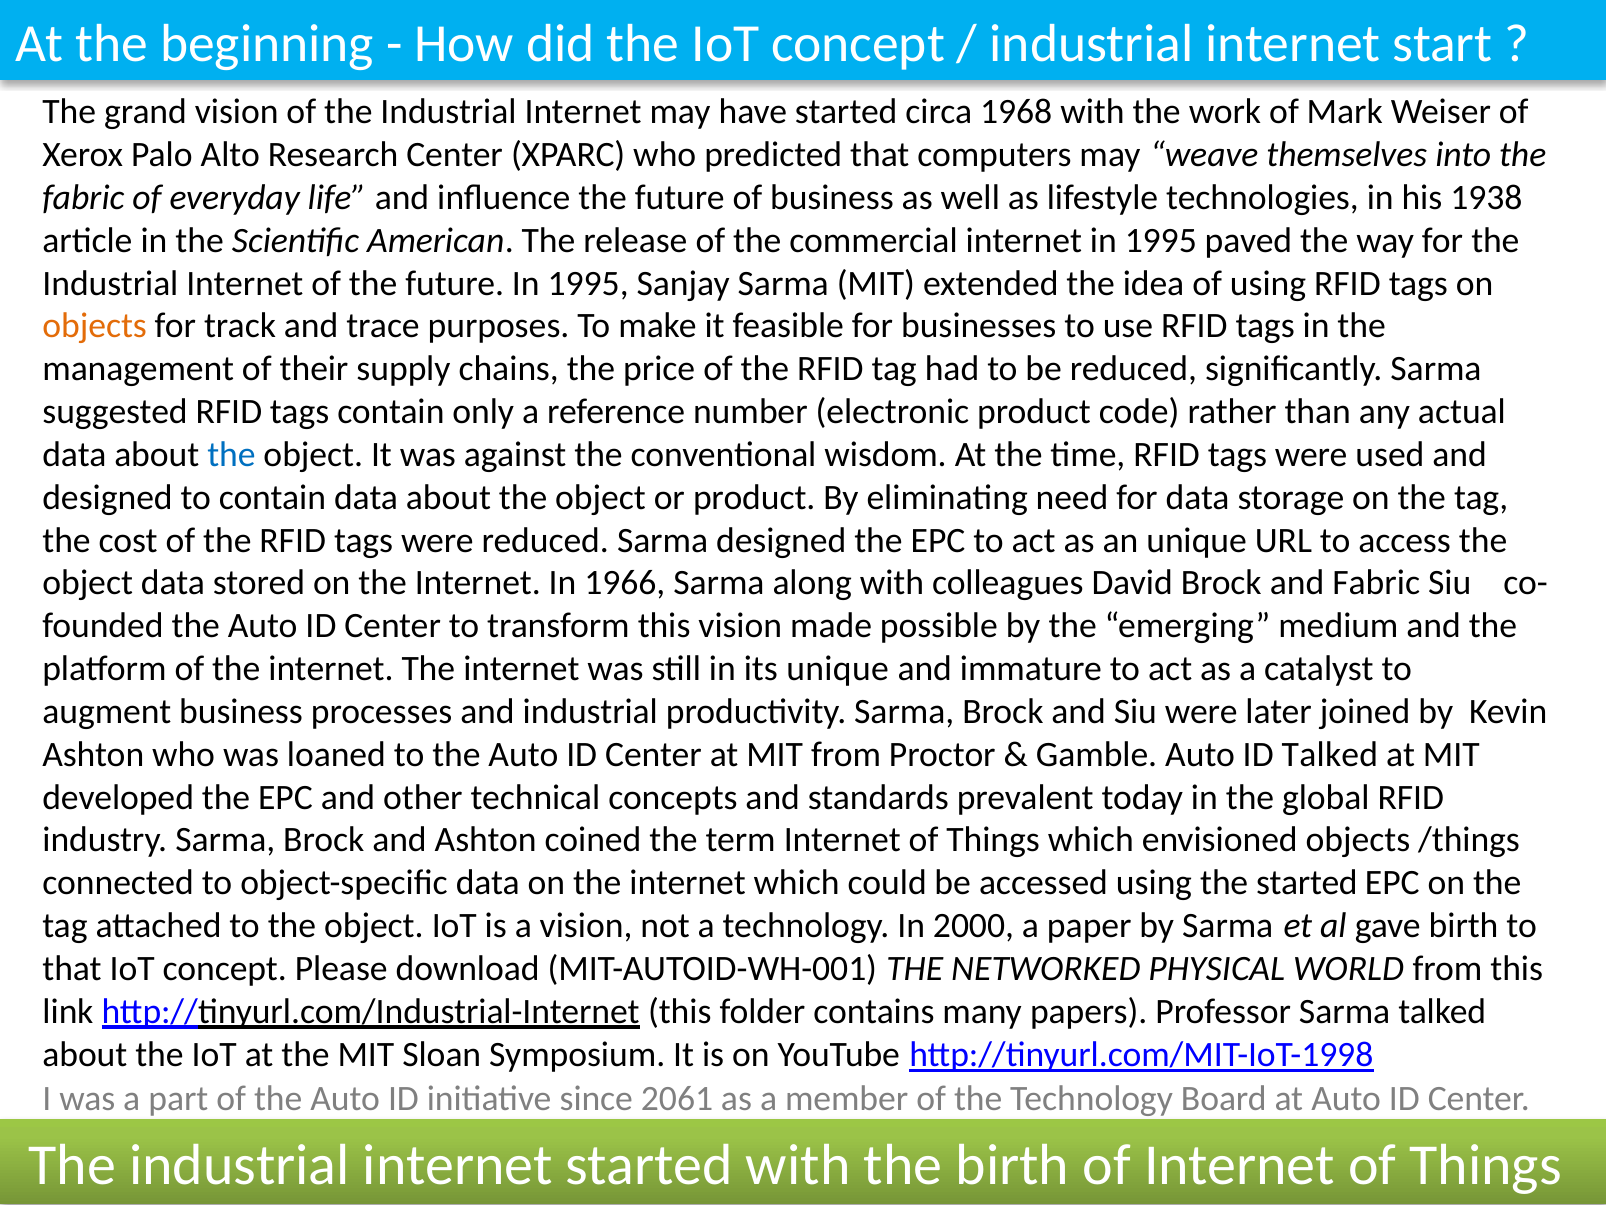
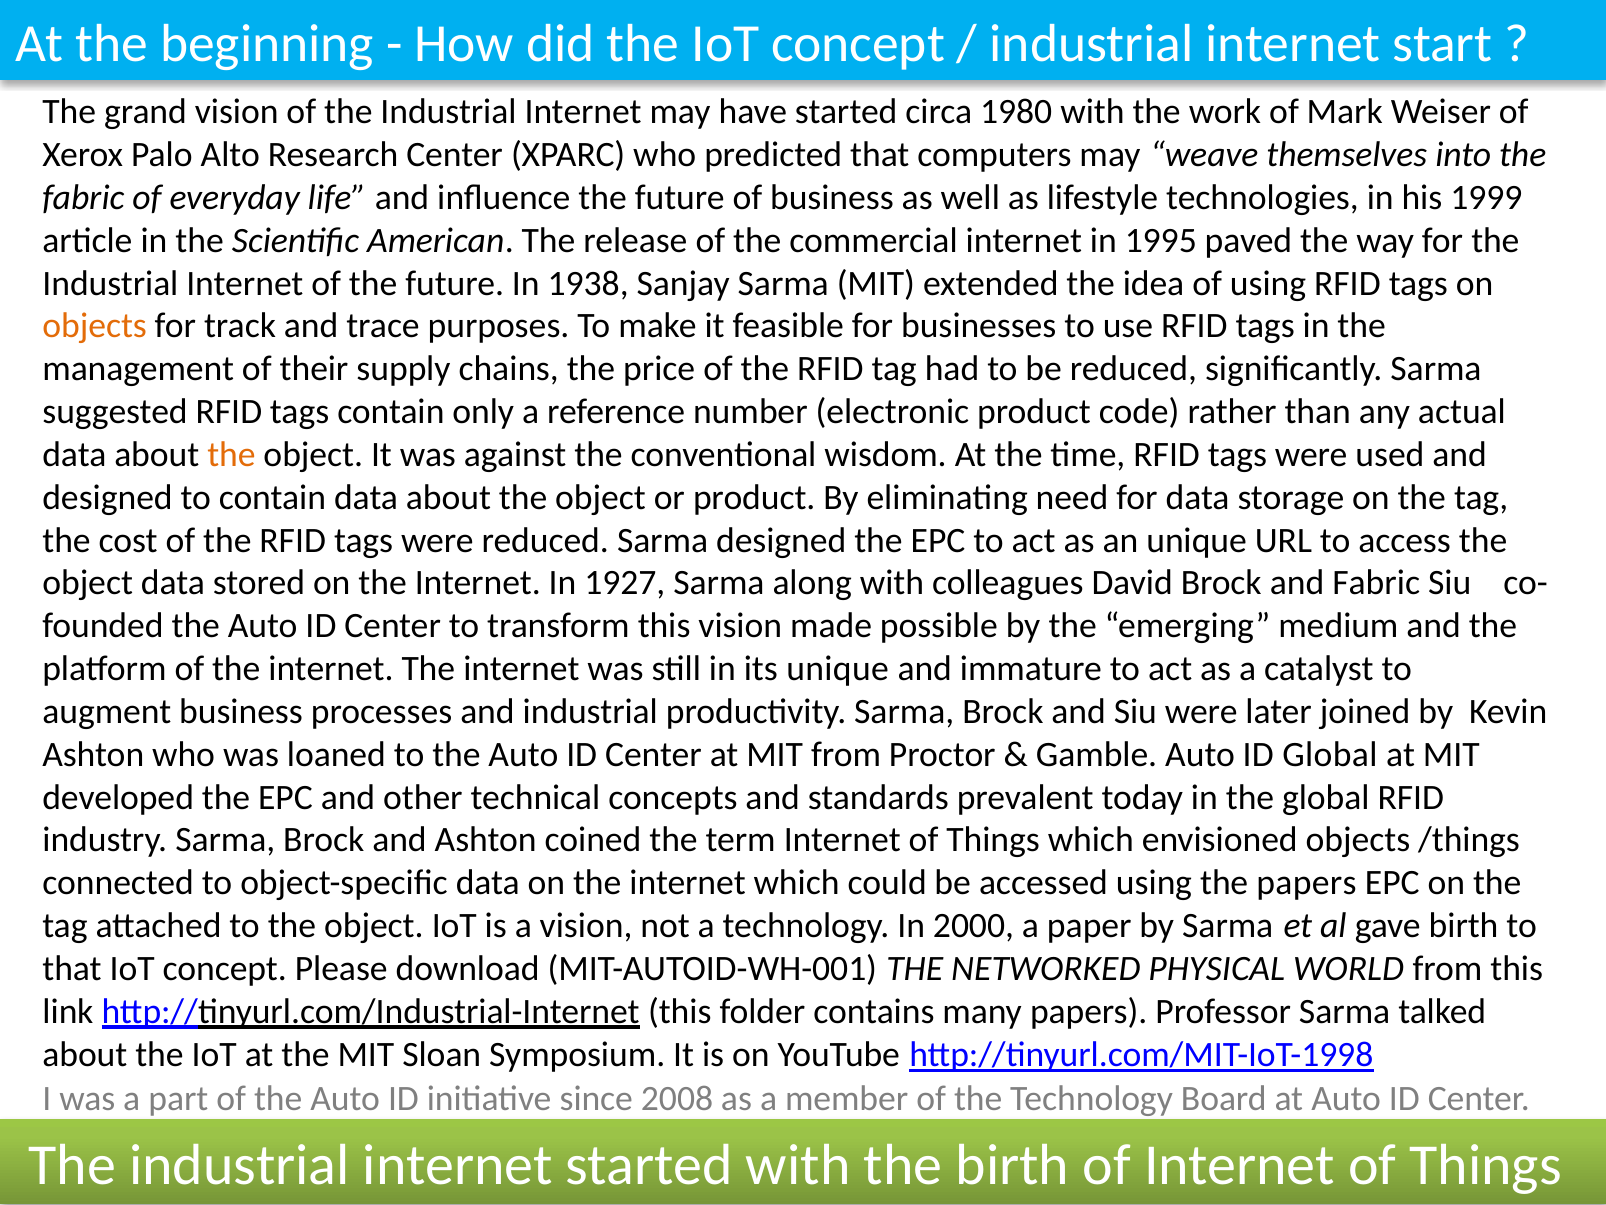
1968: 1968 -> 1980
1938: 1938 -> 1999
future In 1995: 1995 -> 1938
the at (231, 454) colour: blue -> orange
1966: 1966 -> 1927
ID Talked: Talked -> Global
the started: started -> papers
2061: 2061 -> 2008
